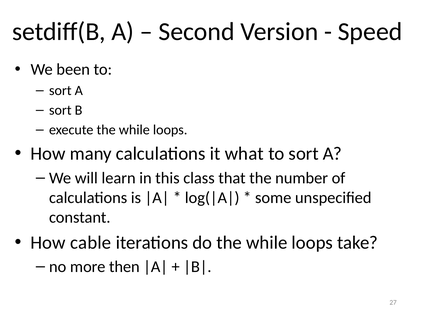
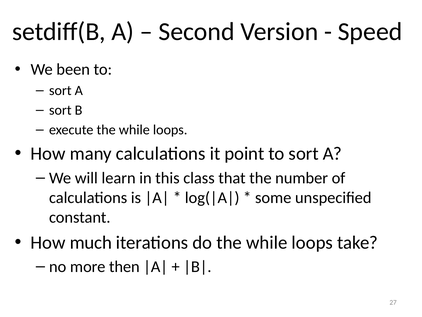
what: what -> point
cable: cable -> much
